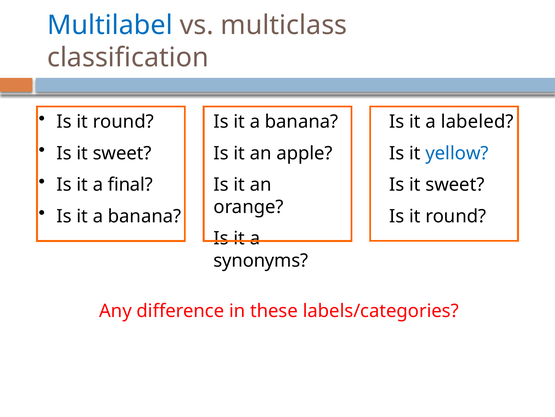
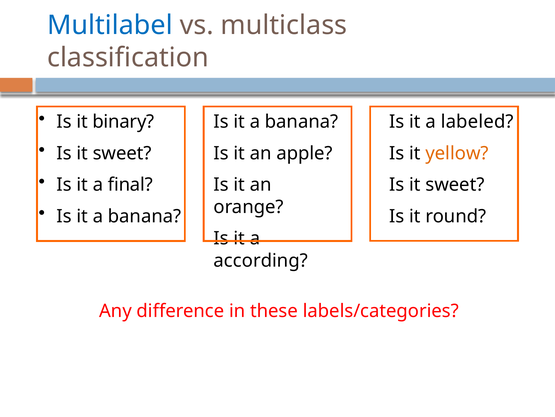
round at (123, 121): round -> binary
yellow colour: blue -> orange
synonyms: synonyms -> according
